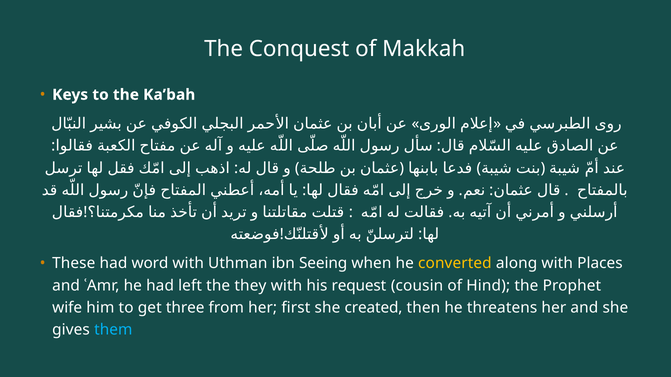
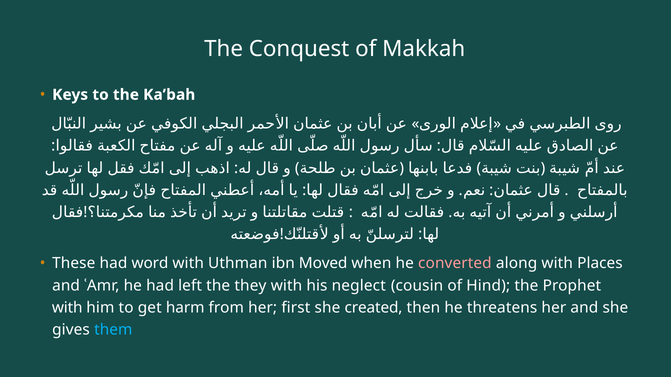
Seeing: Seeing -> Moved
converted colour: yellow -> pink
request: request -> neglect
wife at (67, 308): wife -> with
three: three -> harm
